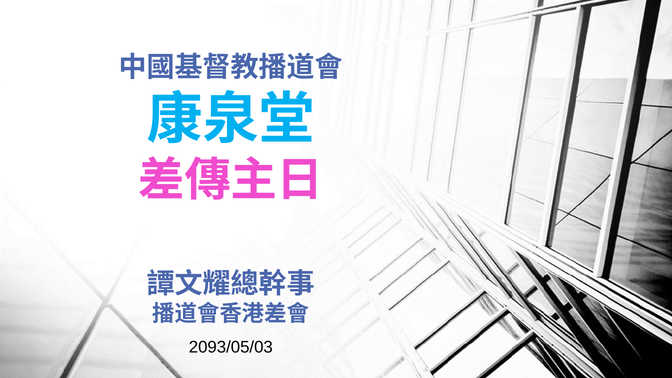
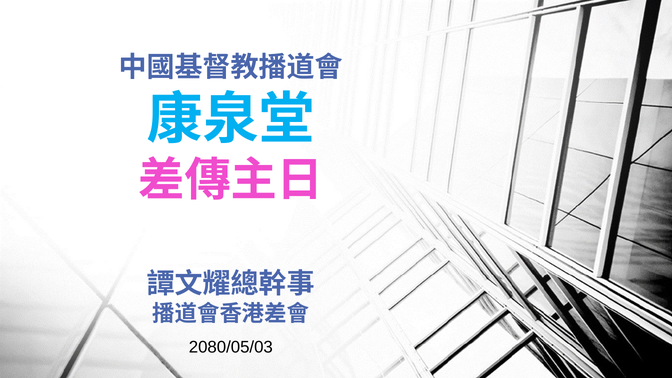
2093/05/03: 2093/05/03 -> 2080/05/03
